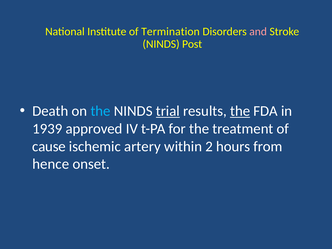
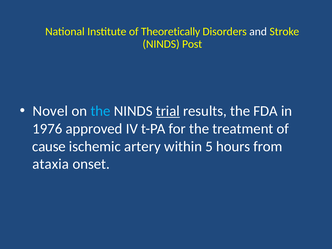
Termination: Termination -> Theoretically
and colour: pink -> white
Death: Death -> Novel
the at (240, 111) underline: present -> none
1939: 1939 -> 1976
2: 2 -> 5
hence: hence -> ataxia
